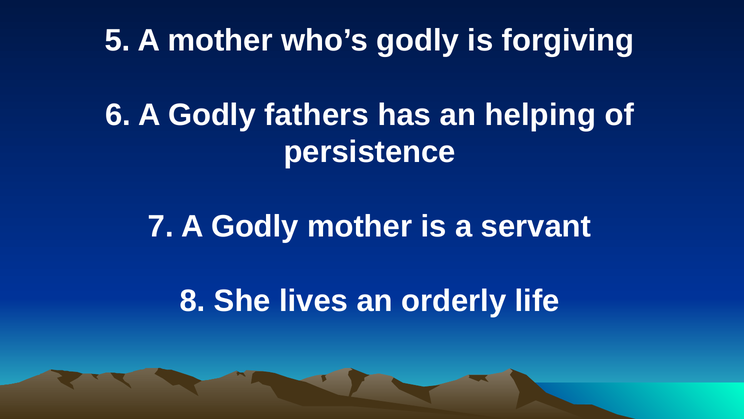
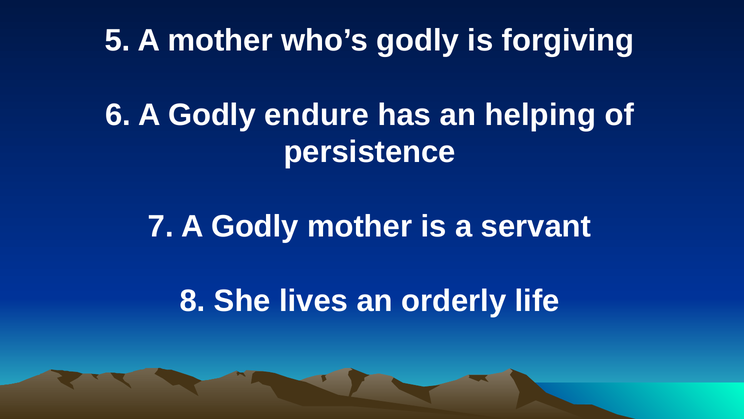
fathers: fathers -> endure
